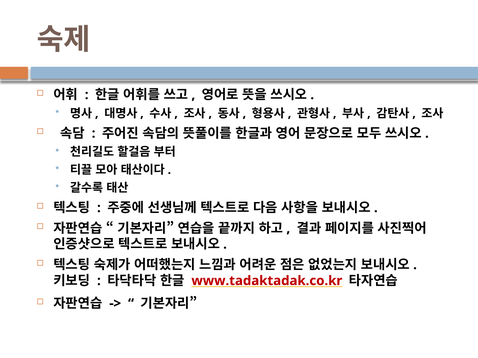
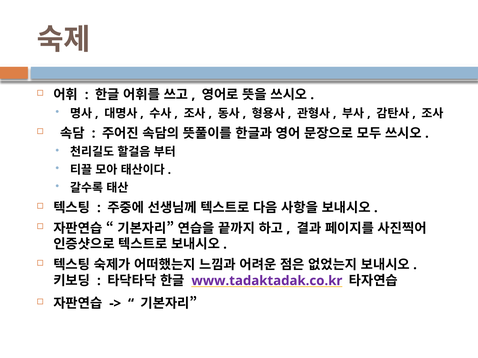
www.tadaktadak.co.kr colour: red -> purple
